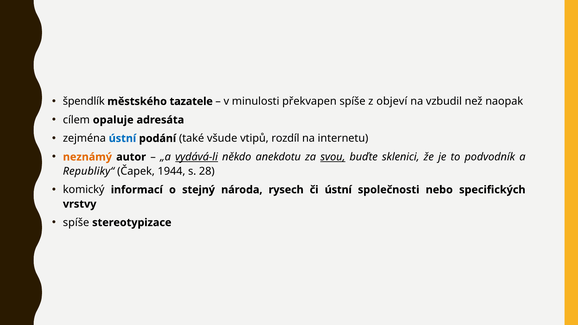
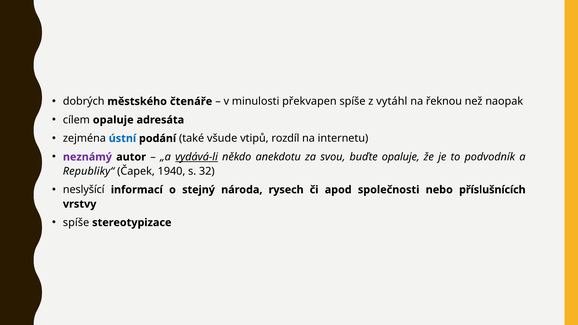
špendlík: špendlík -> dobrých
tazatele: tazatele -> čtenáře
objeví: objeví -> vytáhl
vzbudil: vzbudil -> řeknou
neznámý colour: orange -> purple
svou underline: present -> none
buďte sklenici: sklenici -> opaluje
1944: 1944 -> 1940
28: 28 -> 32
komický: komický -> neslyšící
či ústní: ústní -> apod
specifických: specifických -> příslušnících
